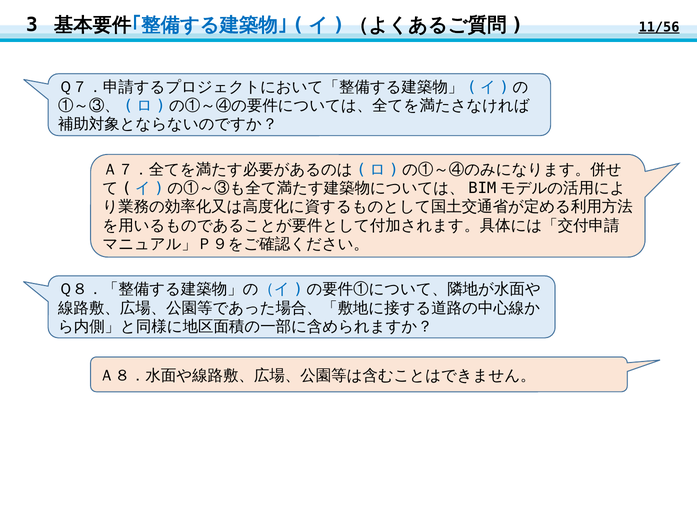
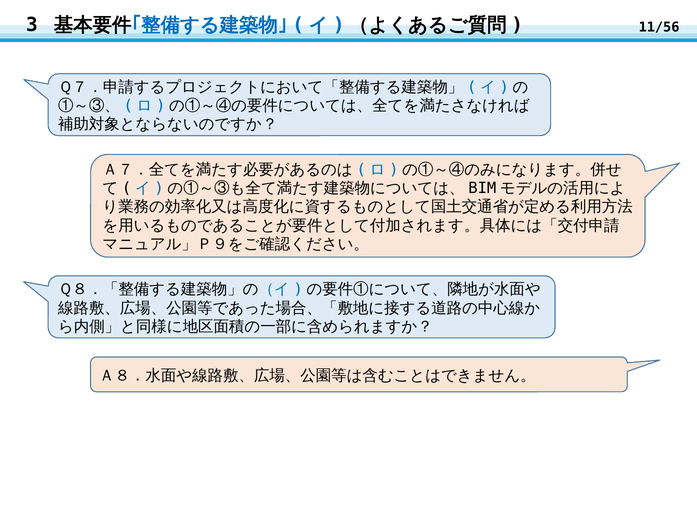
11/56 underline: present -> none
